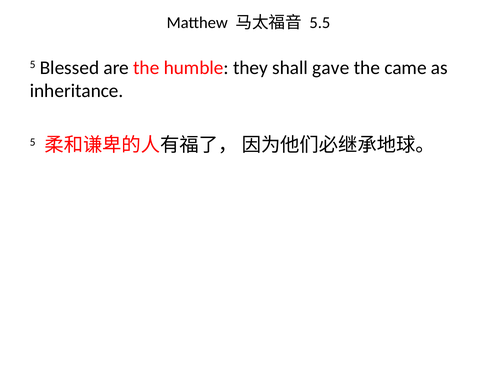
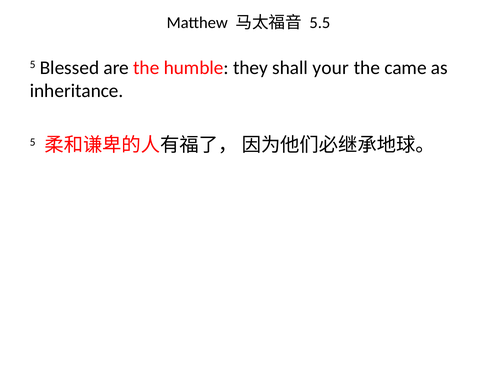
gave: gave -> your
